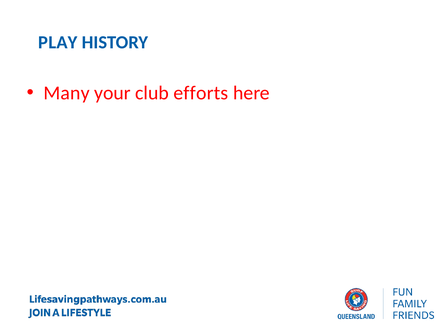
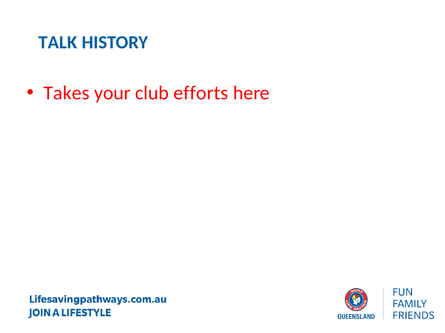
PLAY: PLAY -> TALK
Many: Many -> Takes
